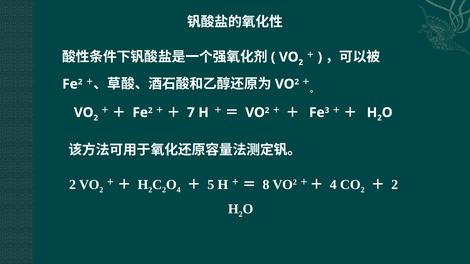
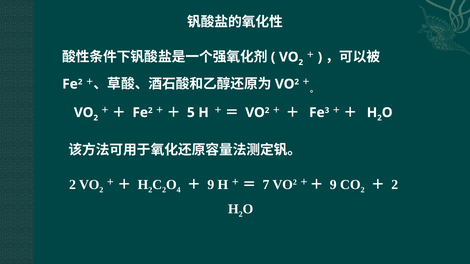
7: 7 -> 5
5 at (211, 185): 5 -> 9
8: 8 -> 7
4 at (333, 185): 4 -> 9
